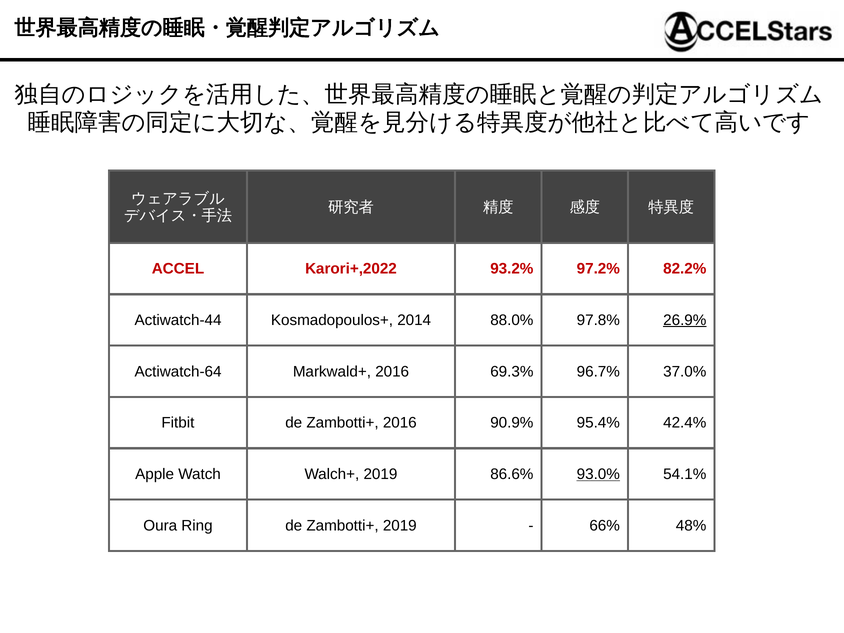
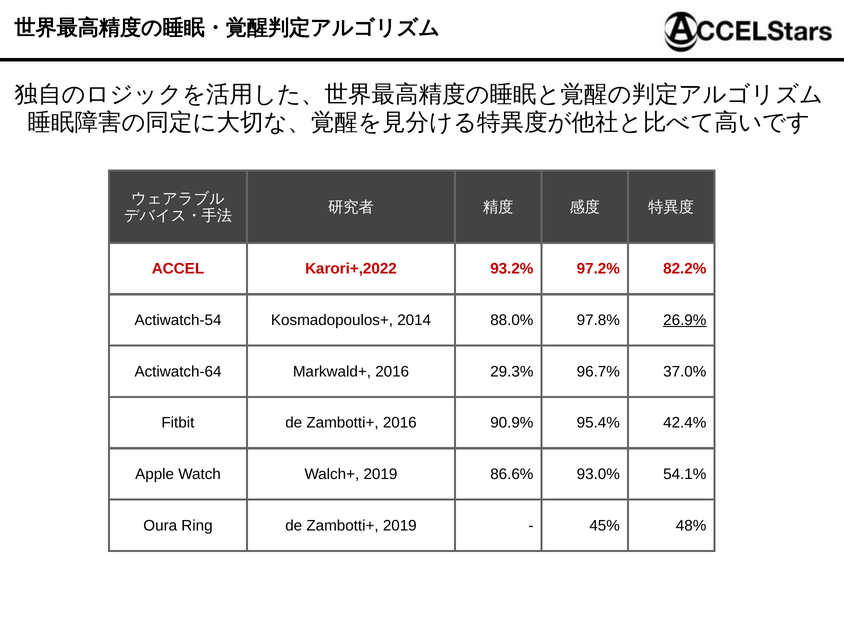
Actiwatch-44: Actiwatch-44 -> Actiwatch-54
69.3%: 69.3% -> 29.3%
93.0% underline: present -> none
66%: 66% -> 45%
